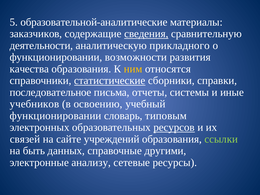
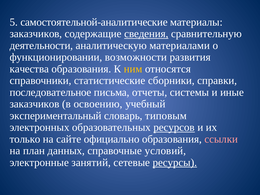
образовательной-аналитические: образовательной-аналитические -> самостоятельной-аналитические
прикладного: прикладного -> материалами
статистические underline: present -> none
учебников at (34, 104): учебников -> заказчиков
функционировании at (56, 116): функционировании -> экспериментальный
связей: связей -> только
учреждений: учреждений -> официально
ссылки colour: light green -> pink
быть: быть -> план
другими: другими -> условий
анализу: анализу -> занятий
ресурсы underline: none -> present
